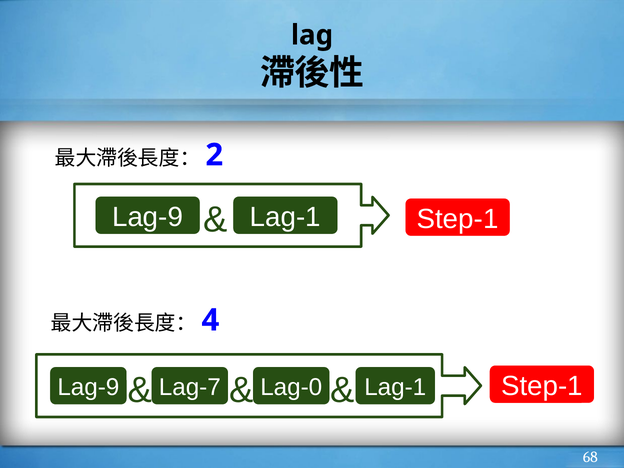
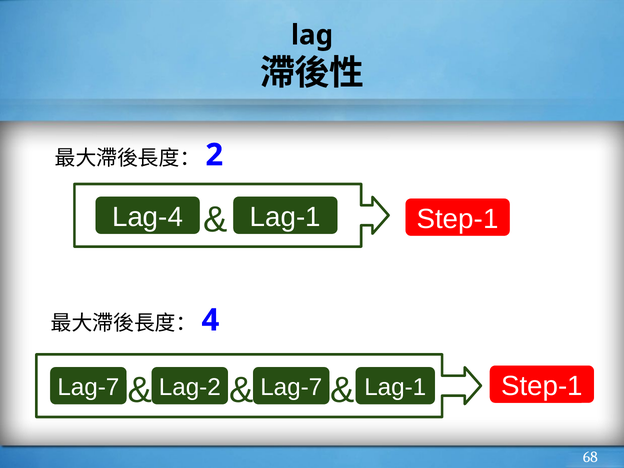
Lag-9 at (148, 217): Lag-9 -> Lag-4
Lag-9 at (88, 387): Lag-9 -> Lag-7
Lag-7: Lag-7 -> Lag-2
Lag-0 at (291, 387): Lag-0 -> Lag-7
